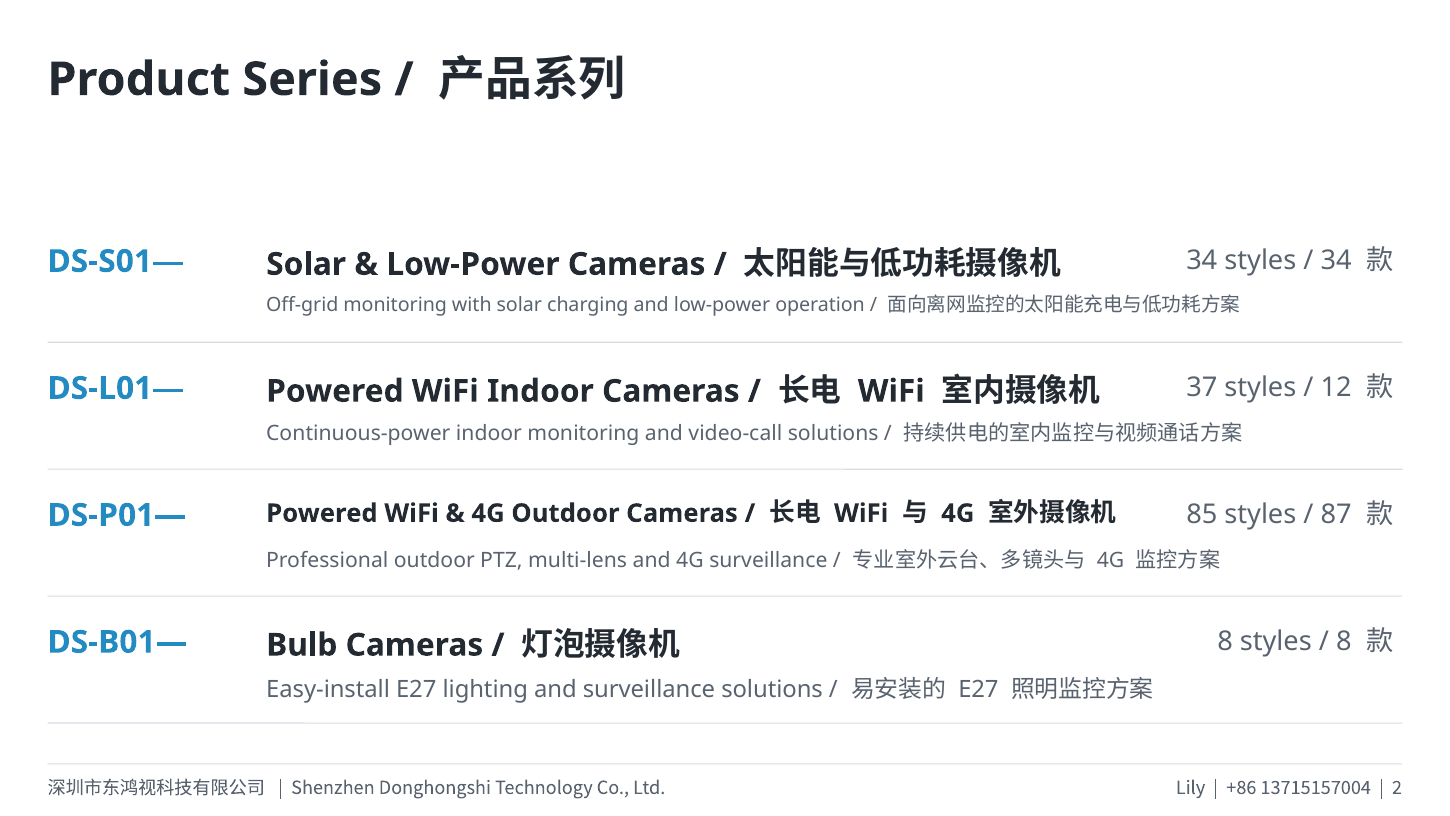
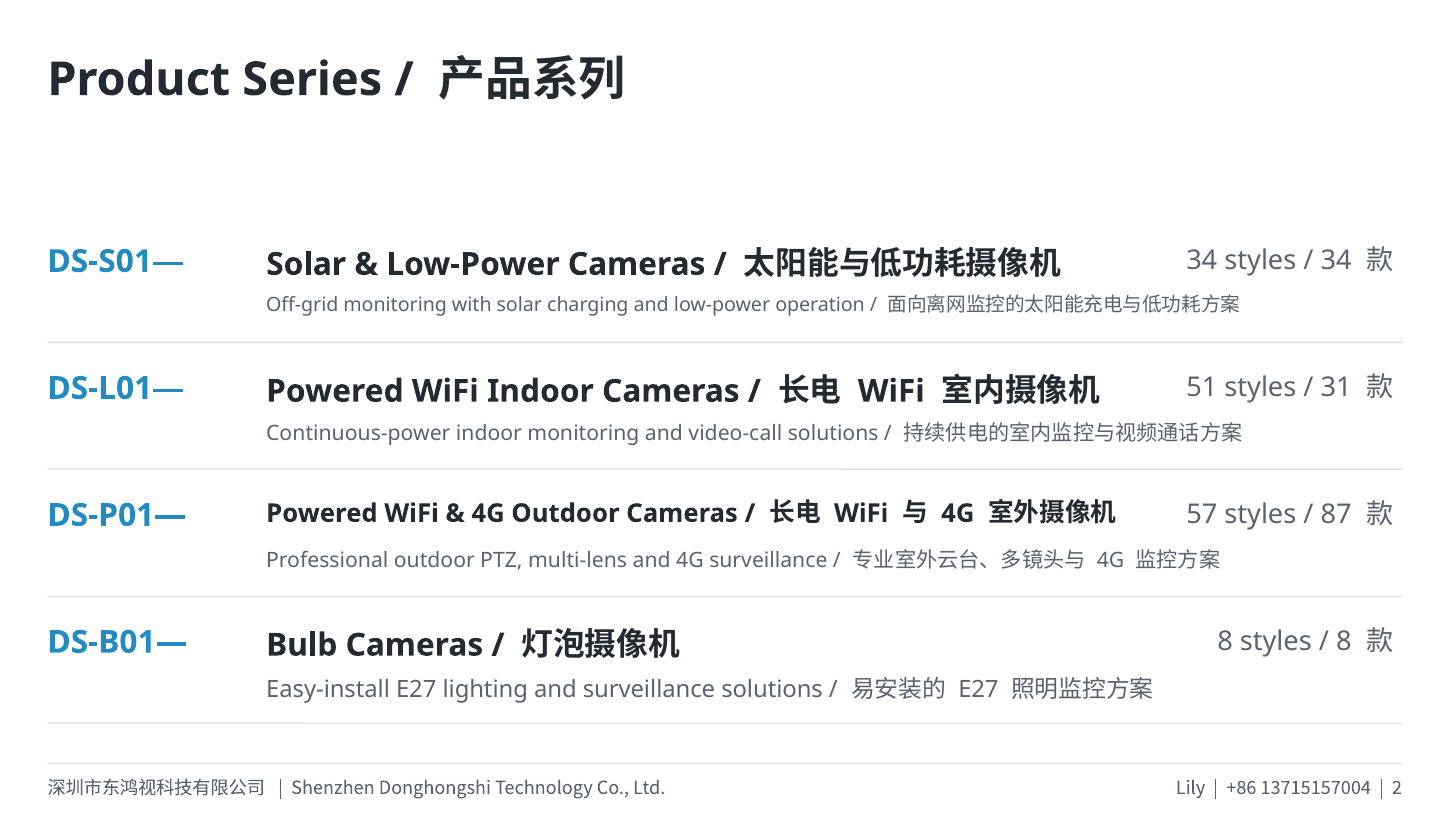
37: 37 -> 51
12: 12 -> 31
85: 85 -> 57
